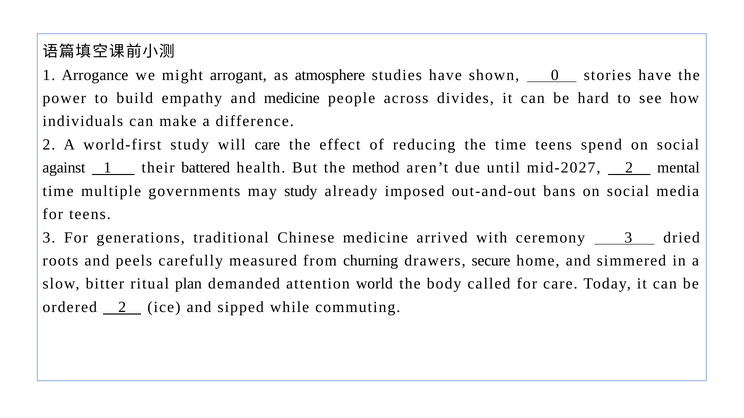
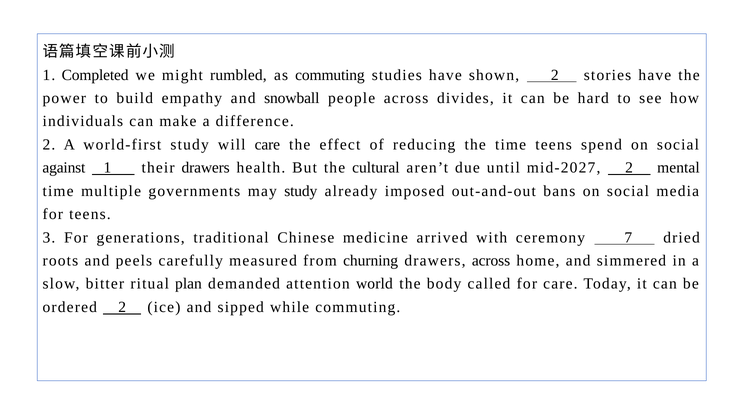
Arrogance: Arrogance -> Completed
arrogant: arrogant -> rumbled
as atmosphere: atmosphere -> commuting
shown 0: 0 -> 2
and medicine: medicine -> snowball
their battered: battered -> drawers
method: method -> cultural
ceremony 3: 3 -> 7
drawers secure: secure -> across
